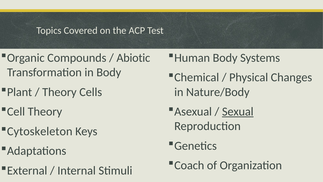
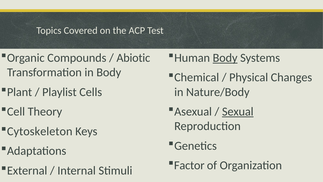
Body at (225, 58) underline: none -> present
Theory at (59, 92): Theory -> Playlist
Coach: Coach -> Factor
